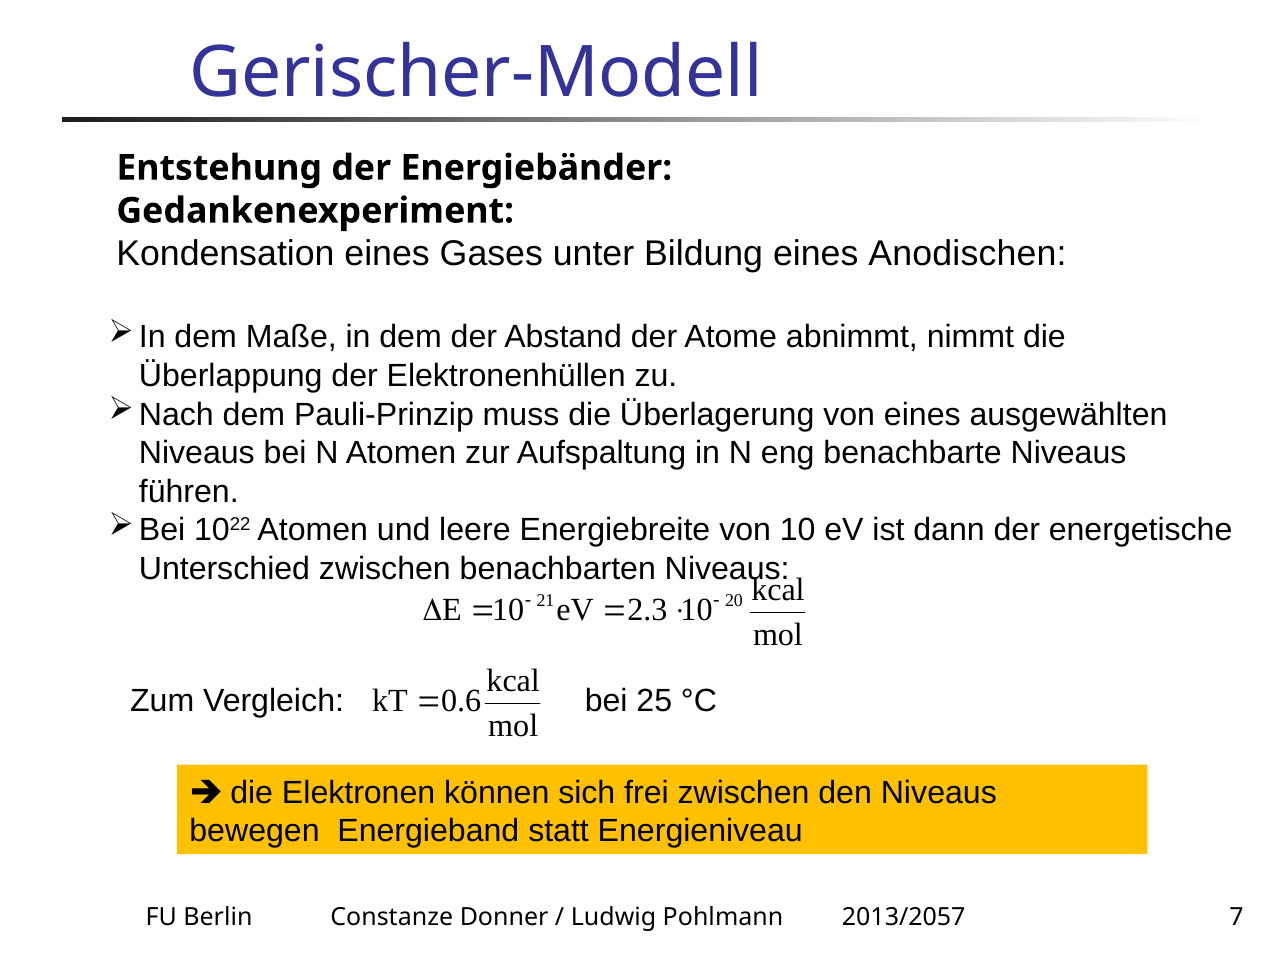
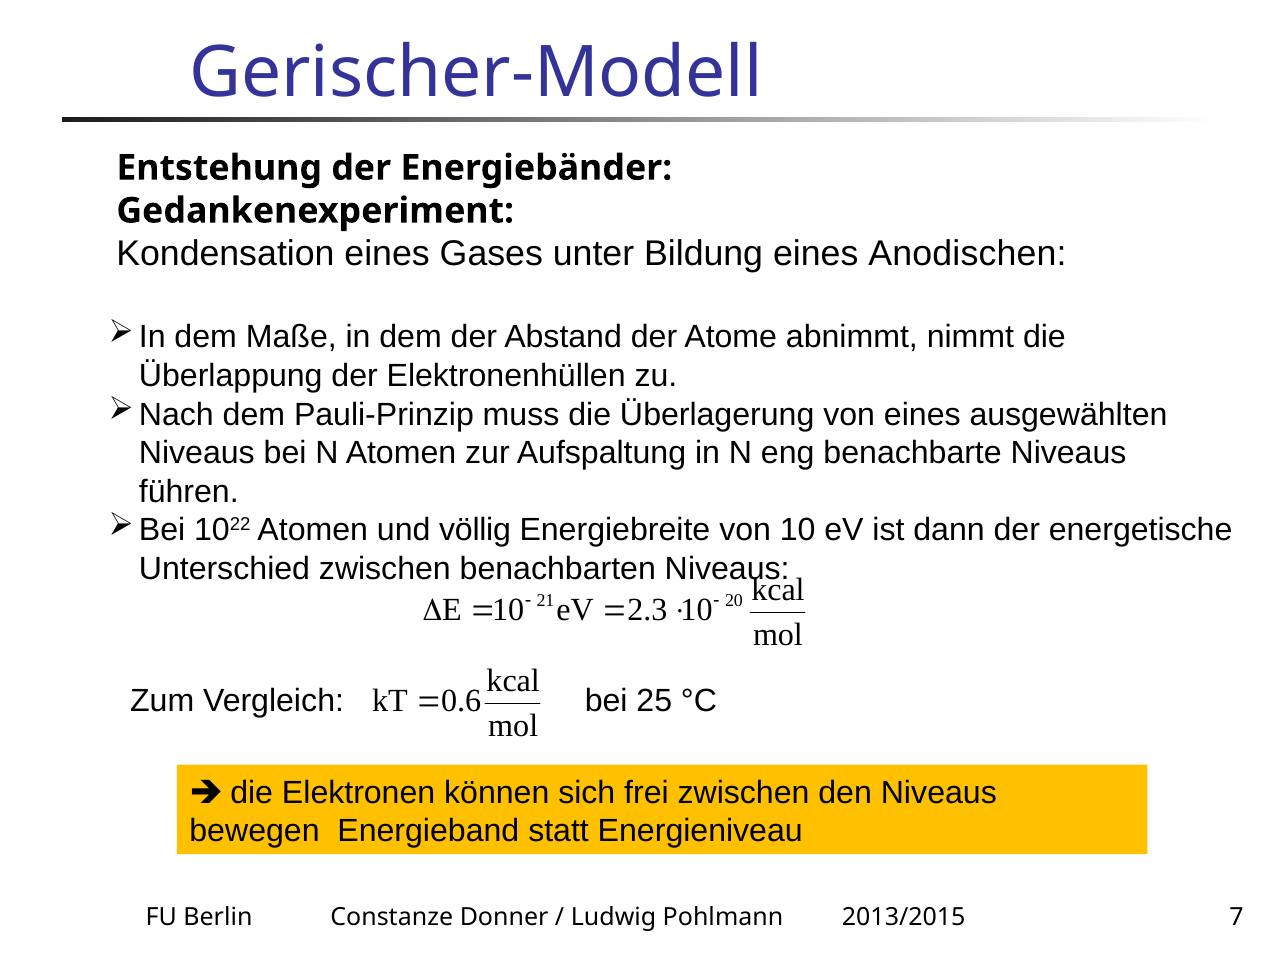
leere: leere -> völlig
2013/2057: 2013/2057 -> 2013/2015
